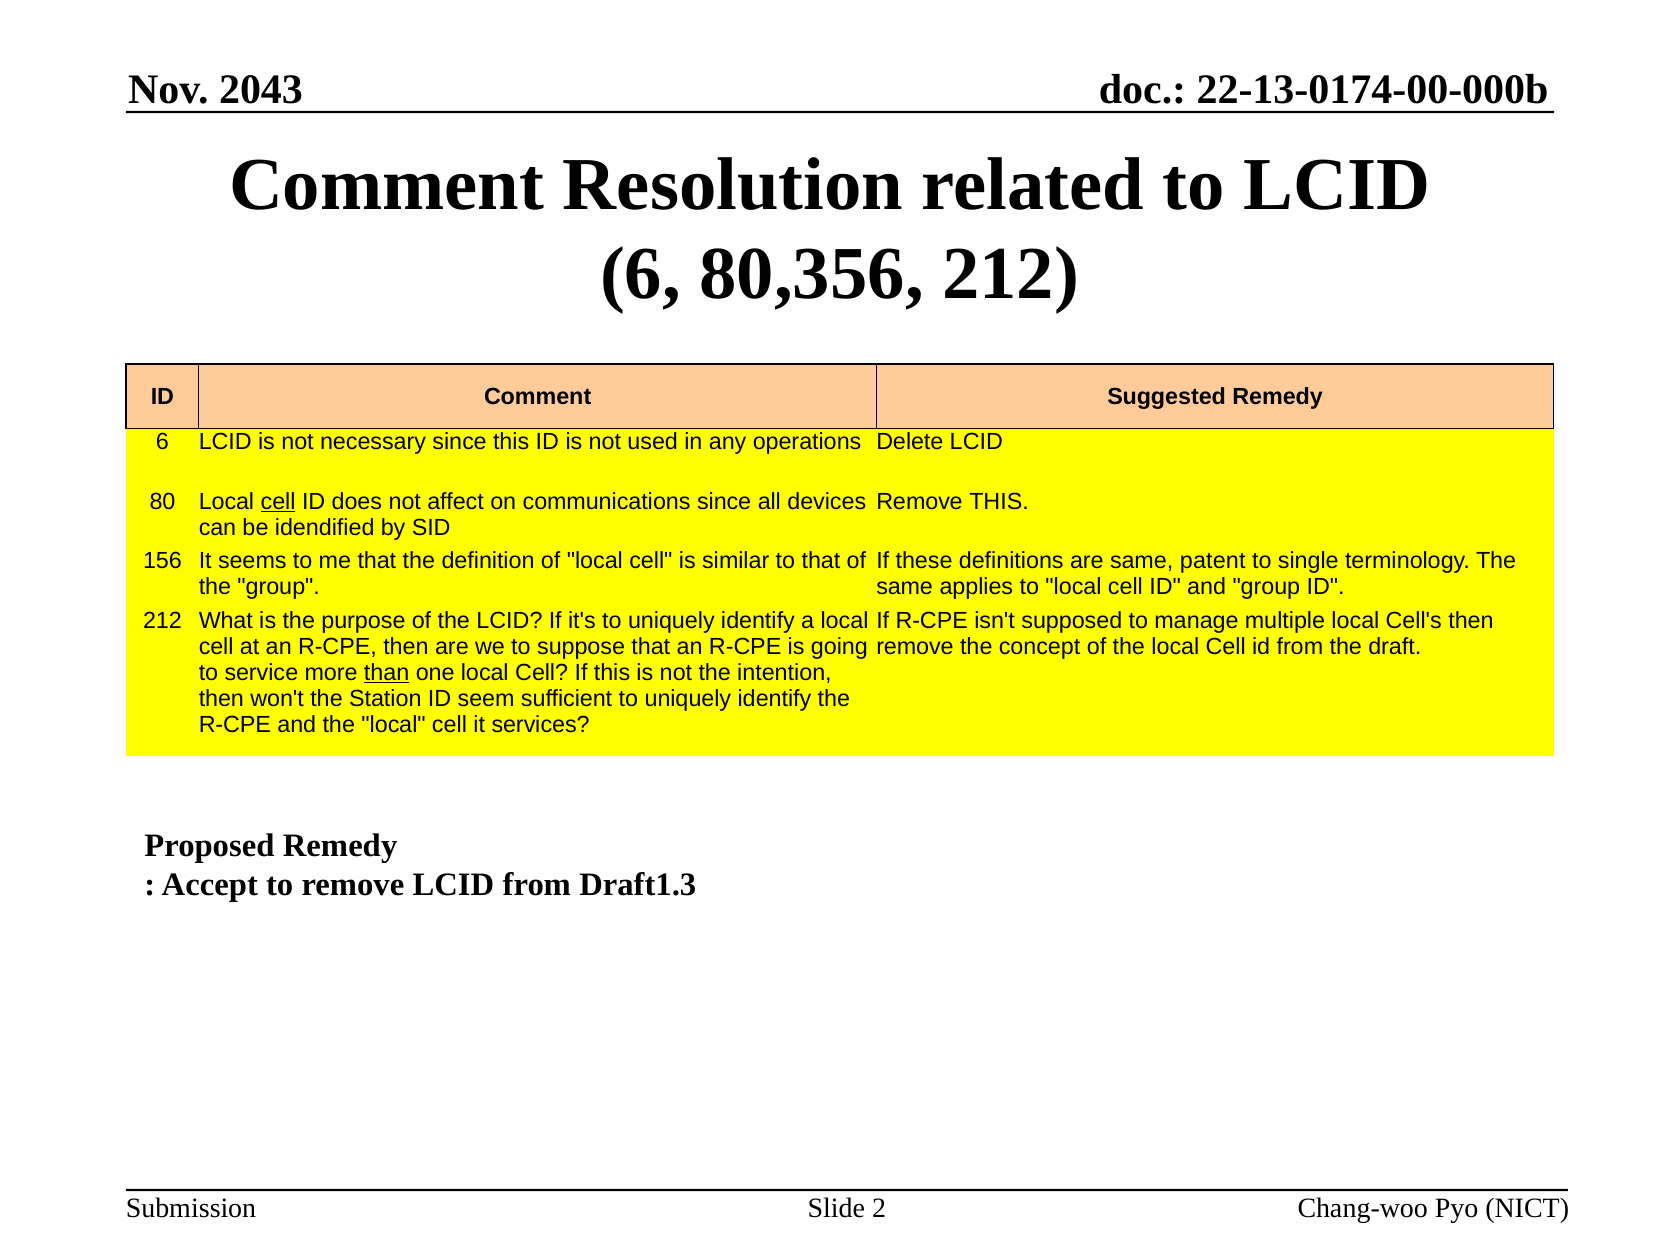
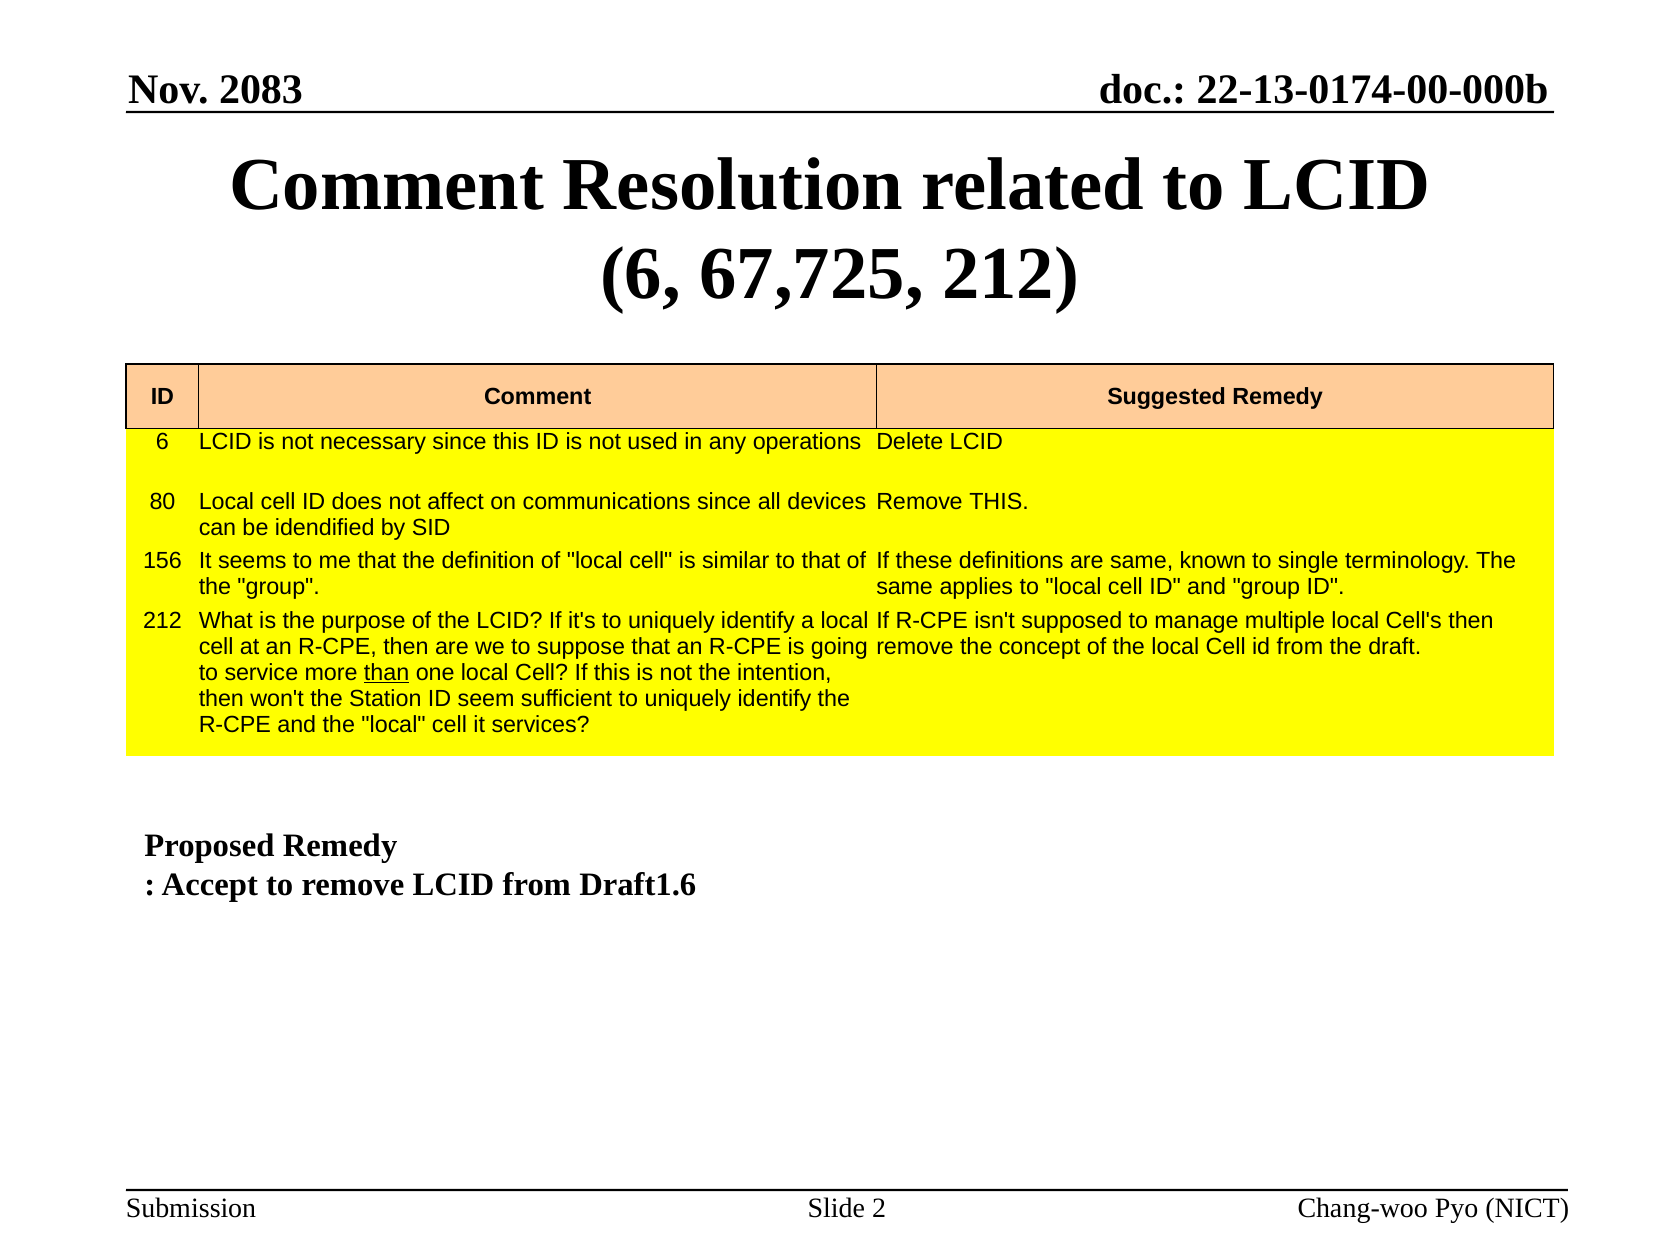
2043: 2043 -> 2083
80,356: 80,356 -> 67,725
cell at (278, 501) underline: present -> none
patent: patent -> known
Draft1.3: Draft1.3 -> Draft1.6
